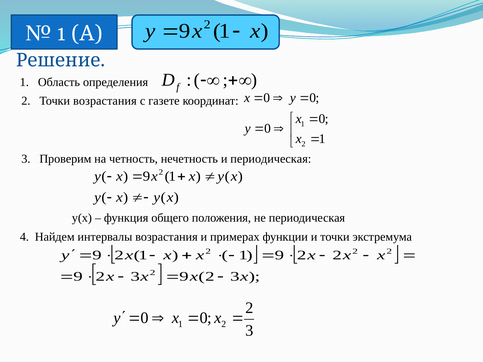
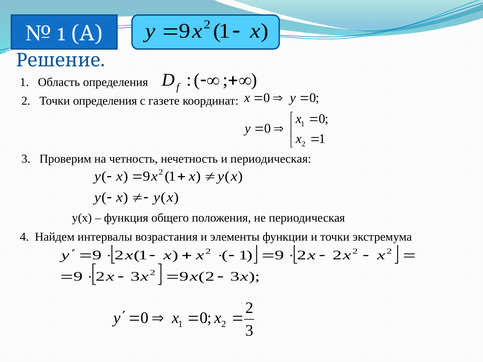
Точки возрастания: возрастания -> определения
примерах: примерах -> элементы
